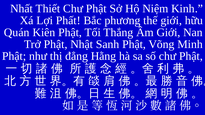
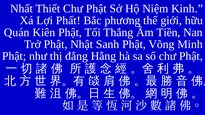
Âm Giới: Giới -> Tiền
